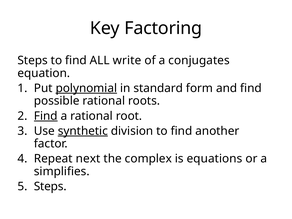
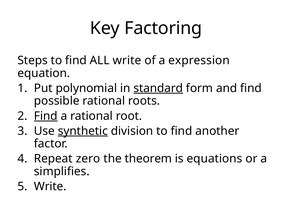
conjugates: conjugates -> expression
polynomial underline: present -> none
standard underline: none -> present
next: next -> zero
complex: complex -> theorem
Steps at (50, 186): Steps -> Write
